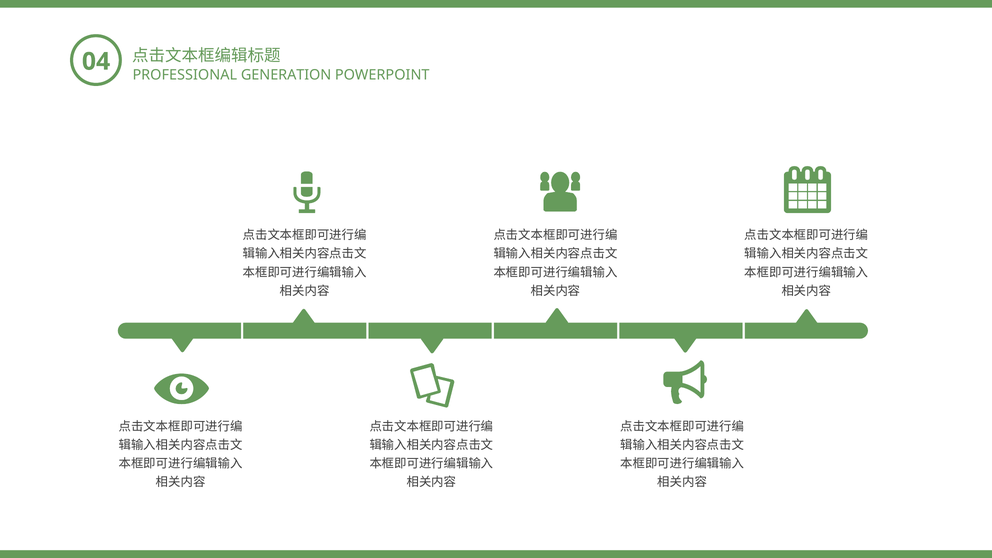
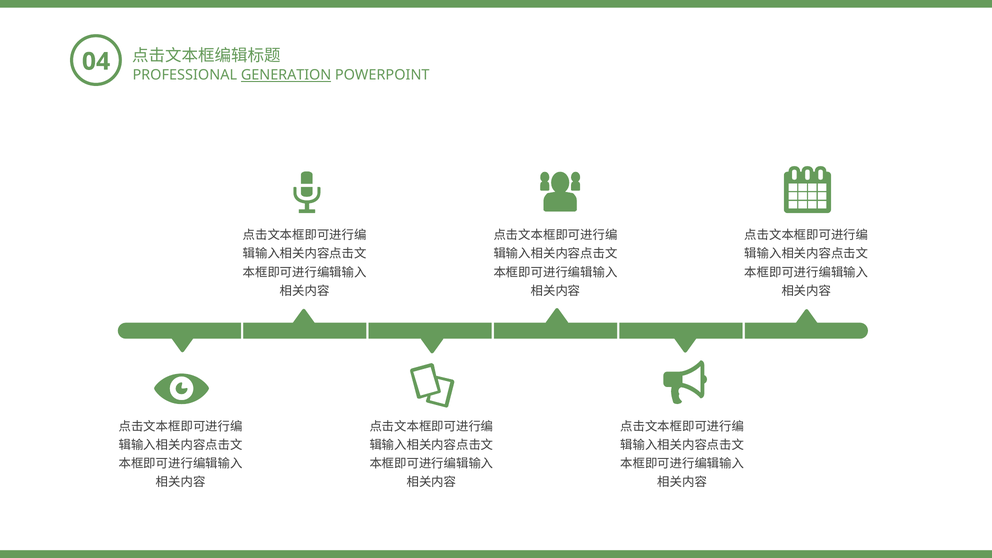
GENERATION underline: none -> present
